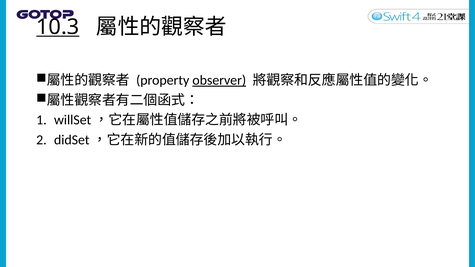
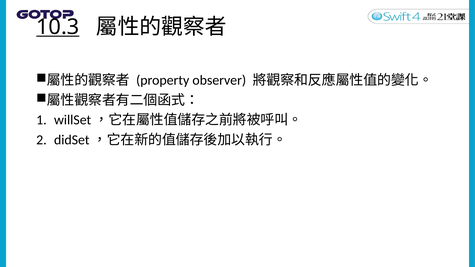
observer underline: present -> none
